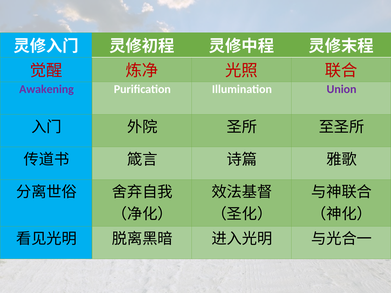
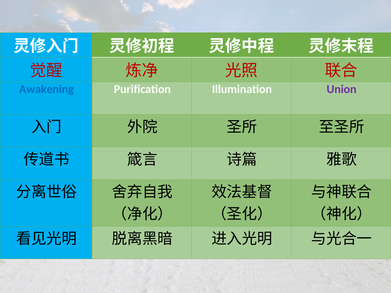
Awakening colour: purple -> blue
